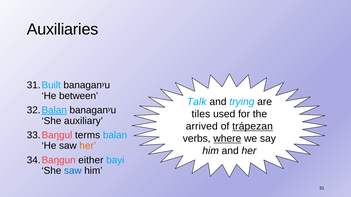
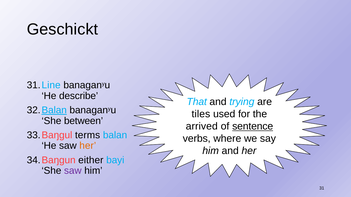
Auxiliaries: Auxiliaries -> Geschickt
Built: Built -> Line
between: between -> describe
Talk: Talk -> That
auxiliary: auxiliary -> between
trápezan: trápezan -> sentence
where underline: present -> none
saw at (73, 171) colour: blue -> purple
